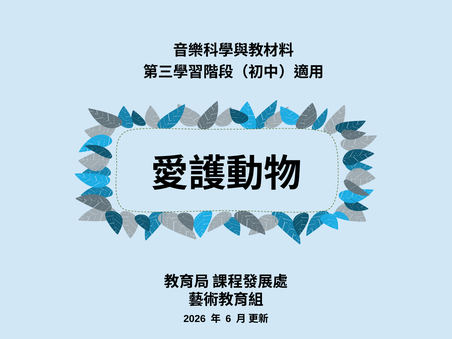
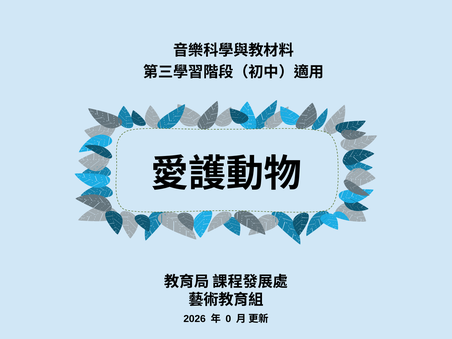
6: 6 -> 0
